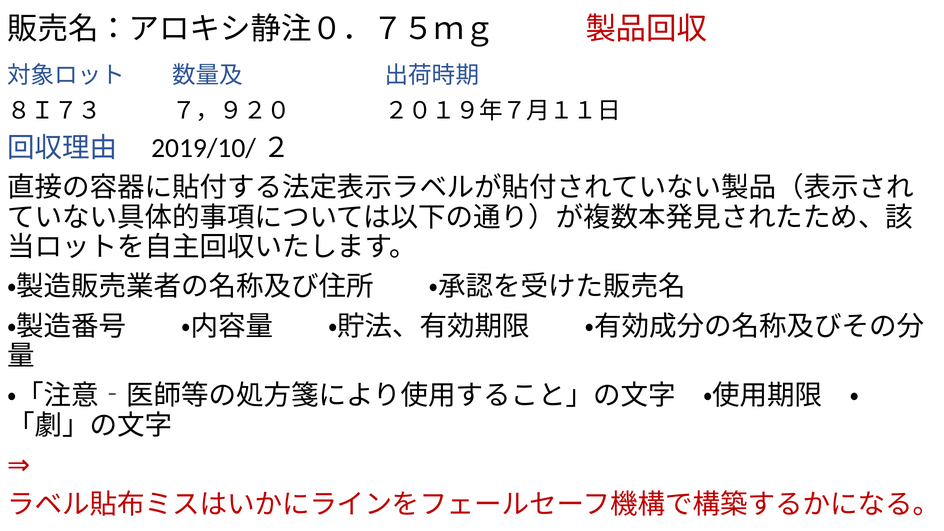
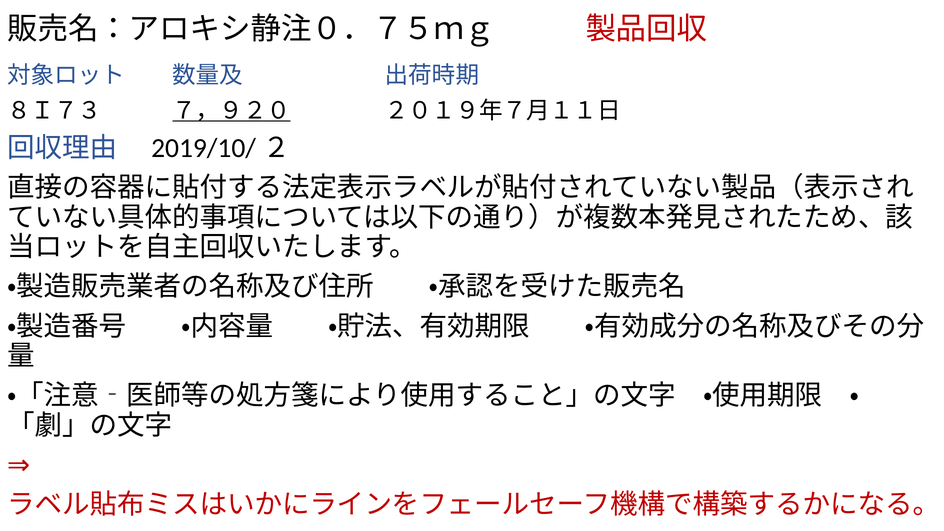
７，９２０ underline: none -> present
